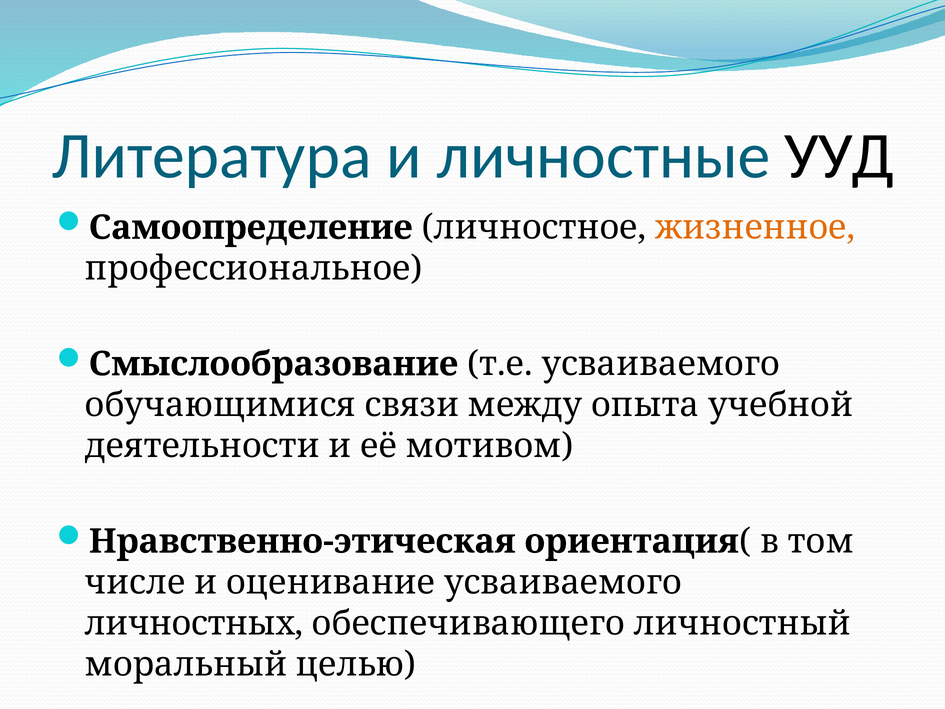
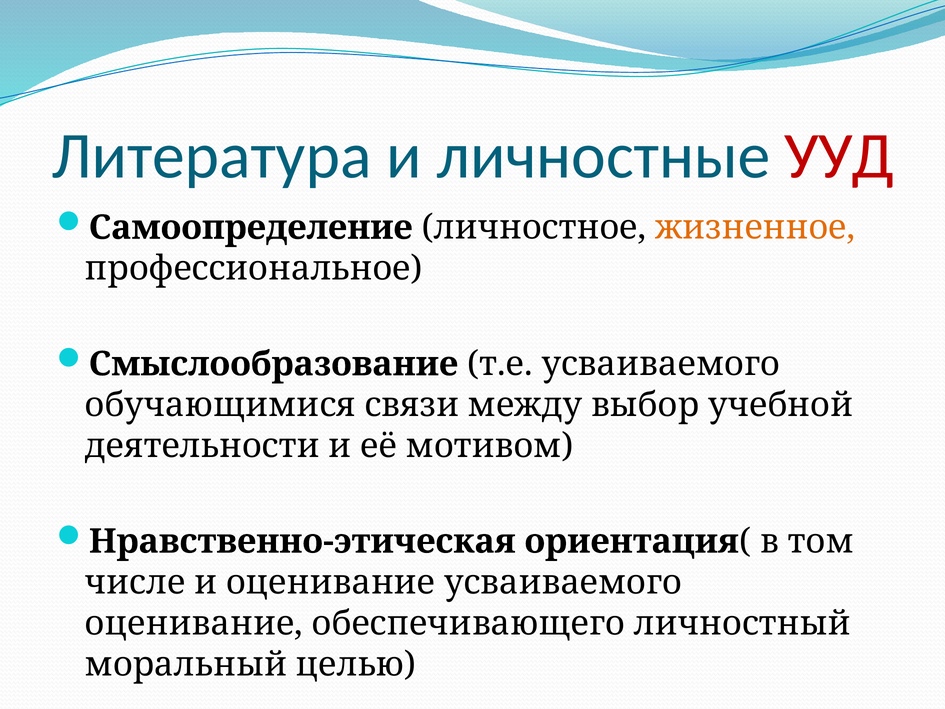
УУД colour: black -> red
опыта: опыта -> выбор
личностных at (194, 623): личностных -> оценивание
